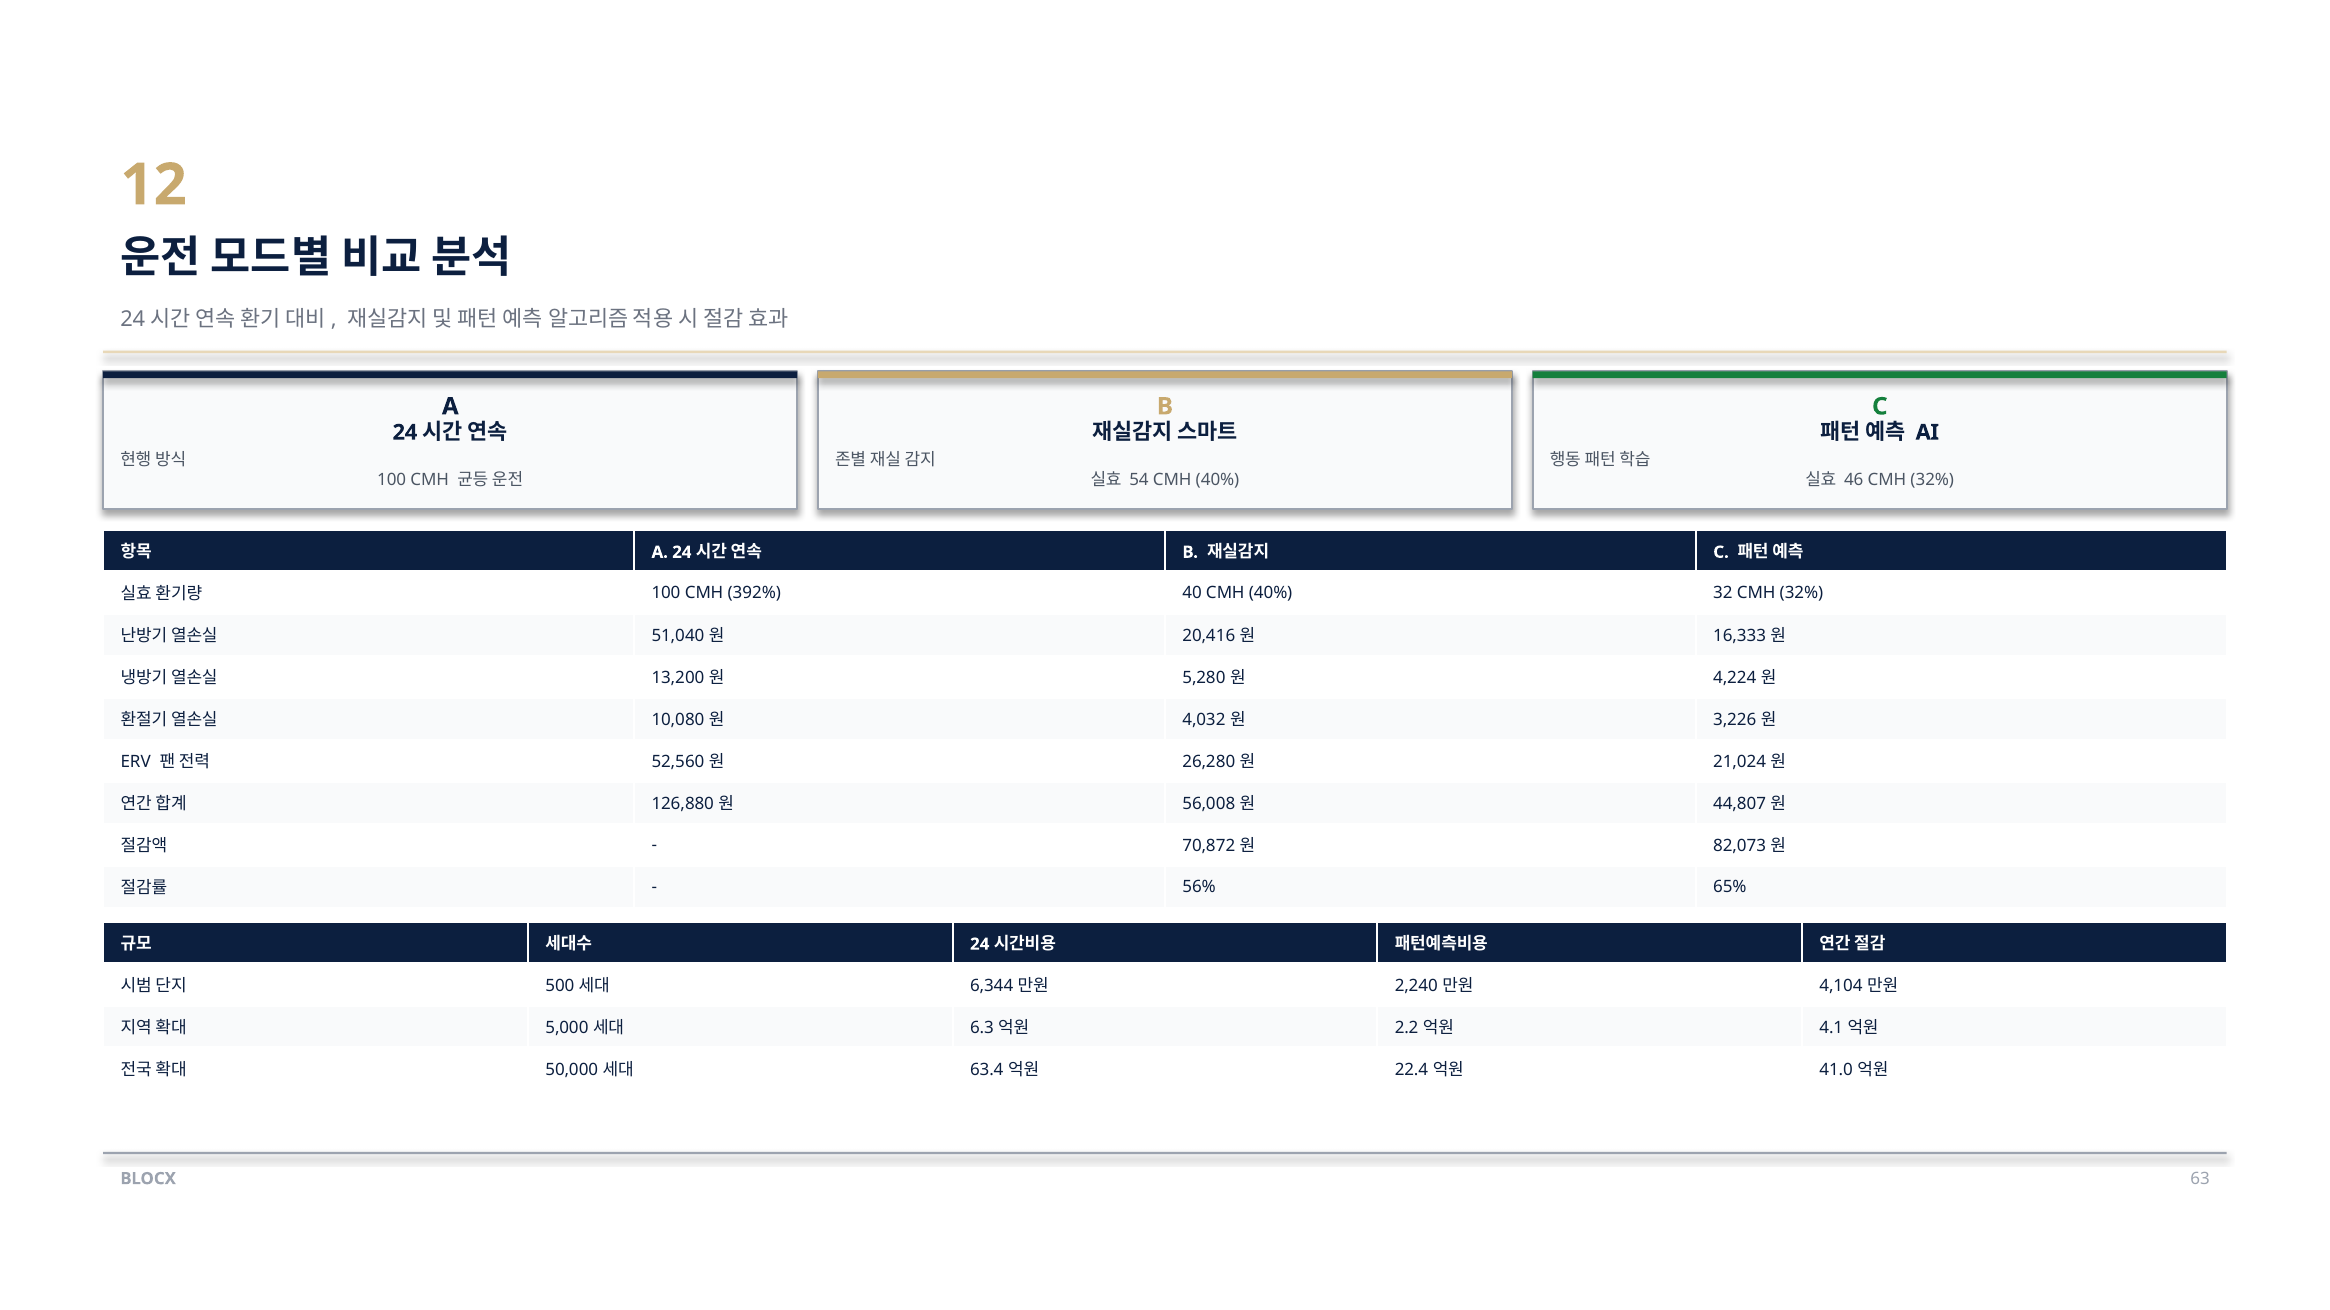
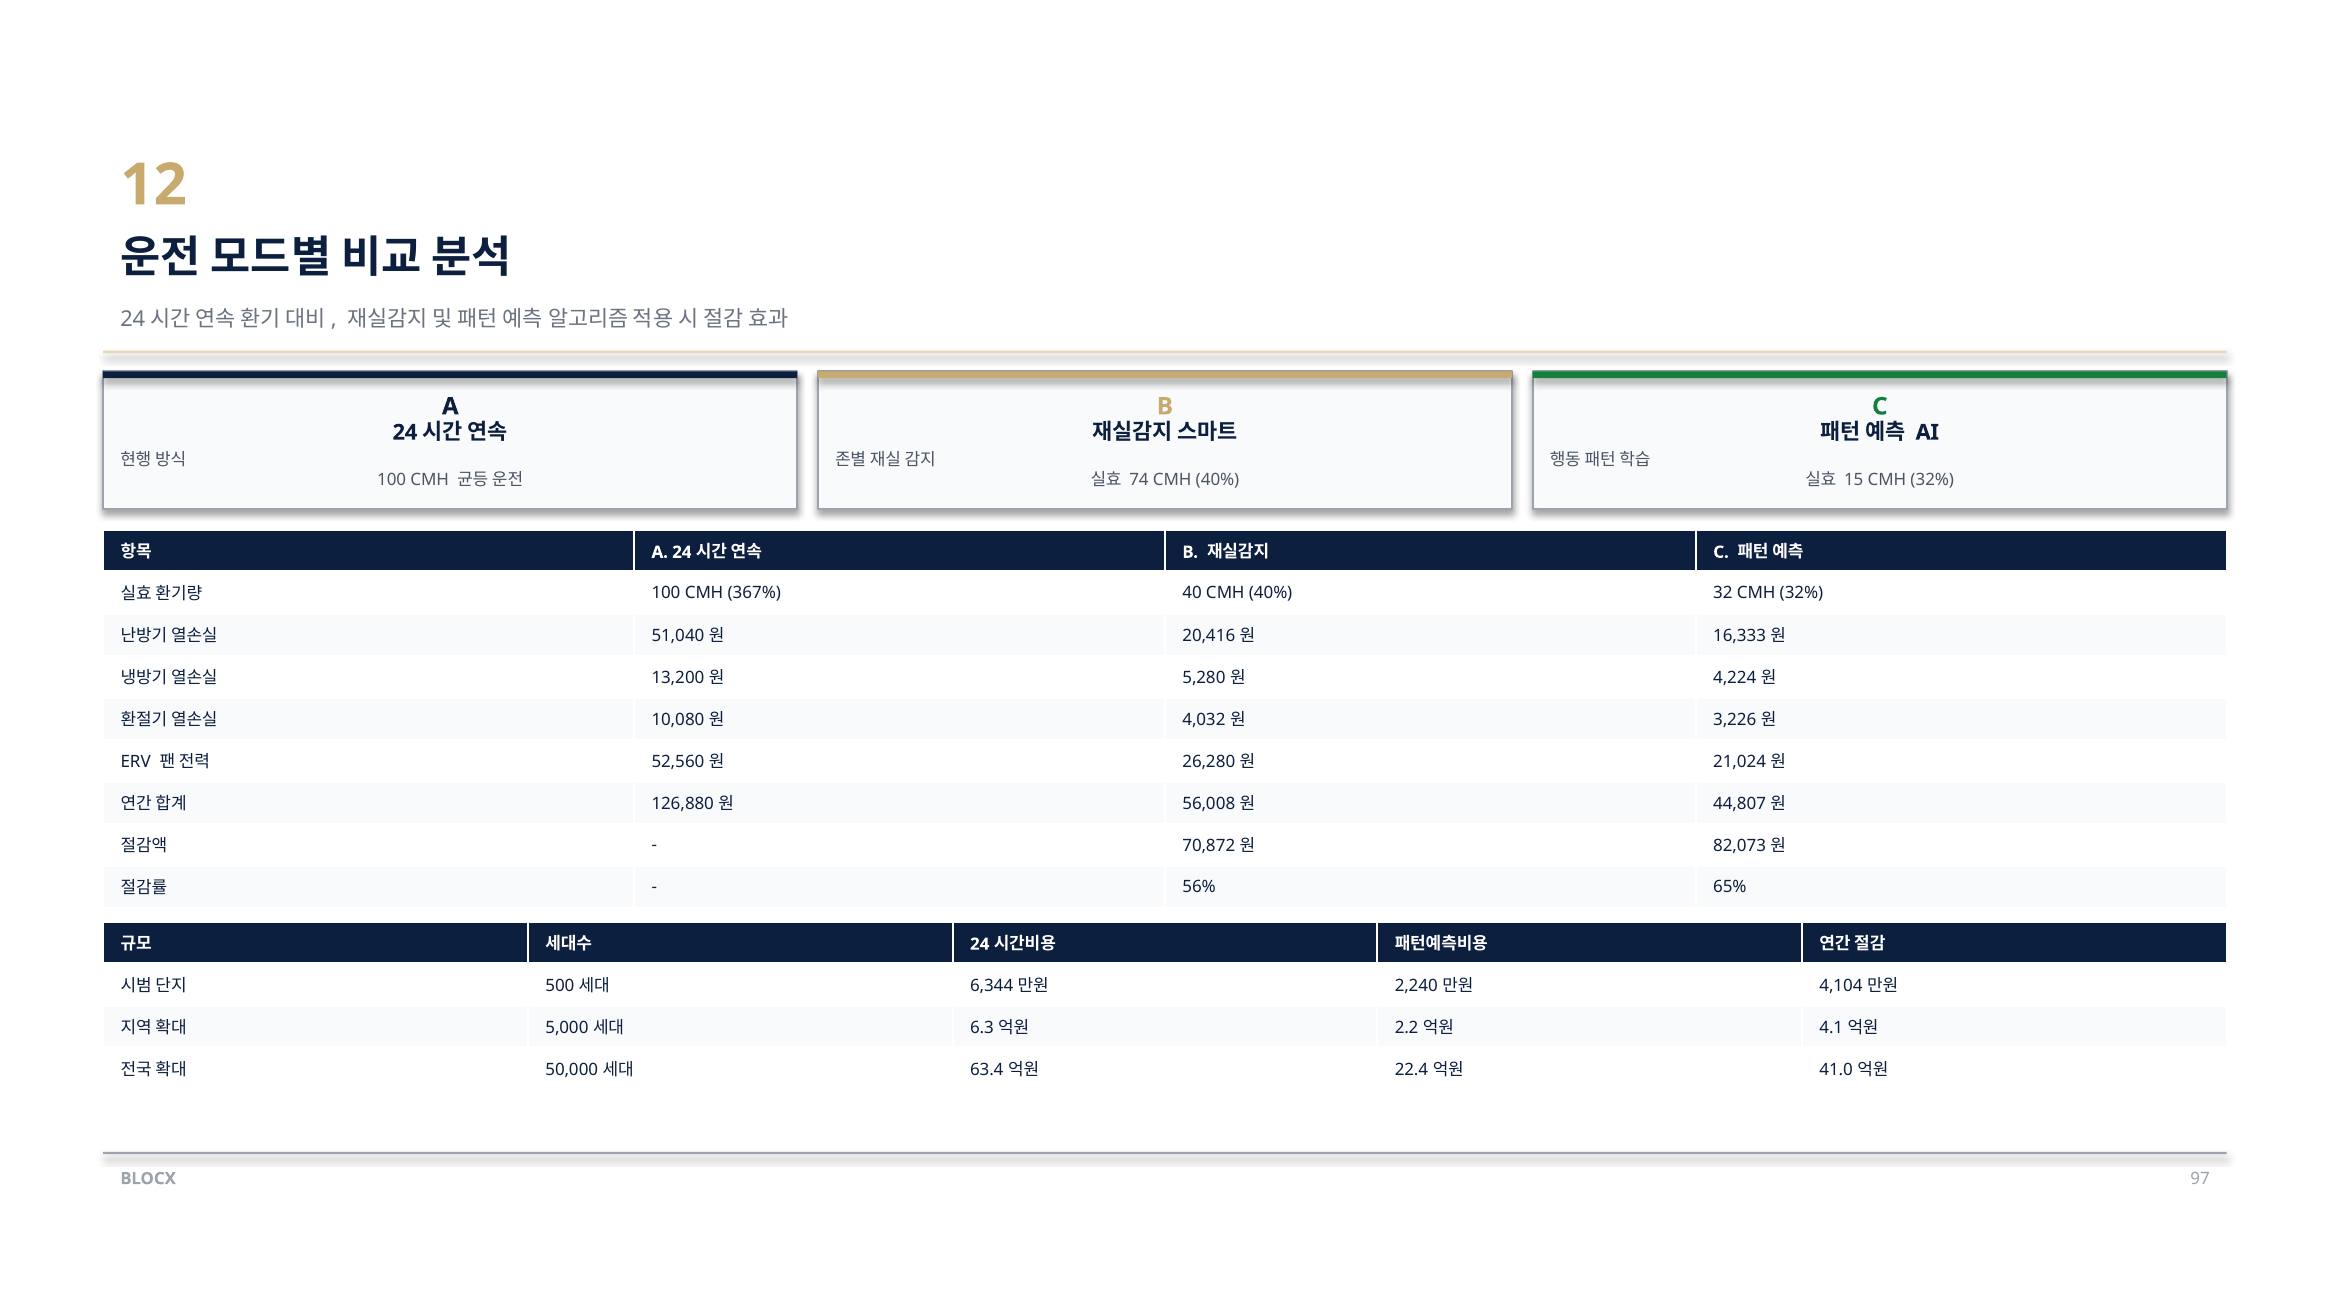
54: 54 -> 74
46: 46 -> 15
392%: 392% -> 367%
63: 63 -> 97
